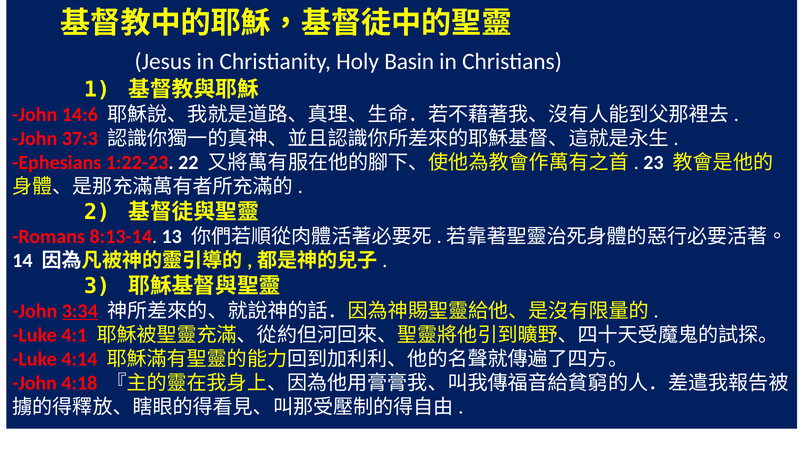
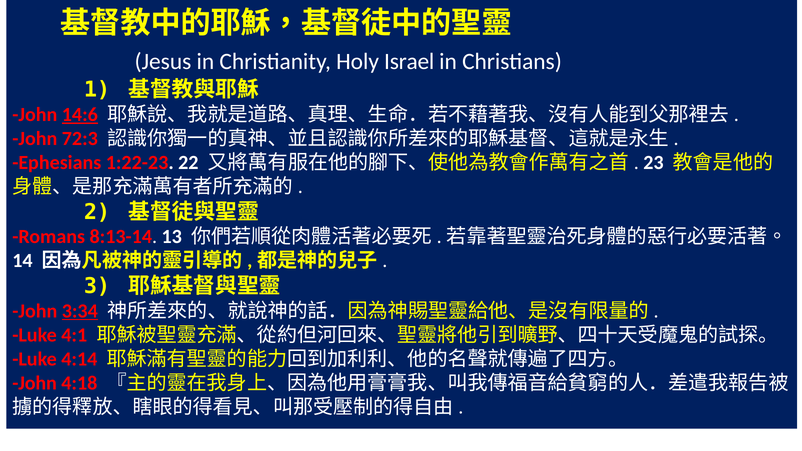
Basin: Basin -> Israel
14:6 underline: none -> present
37:3: 37:3 -> 72:3
